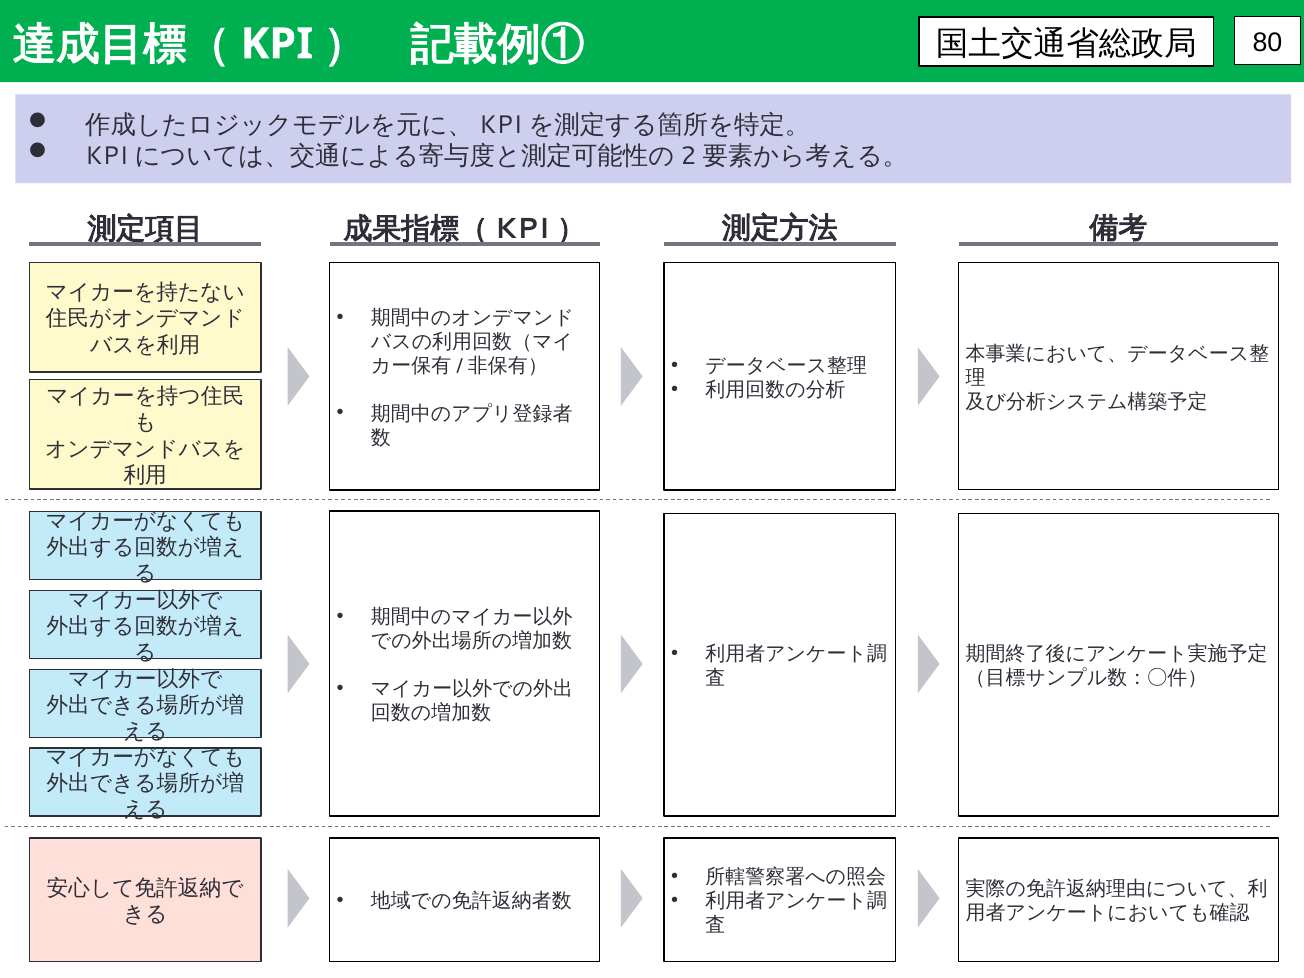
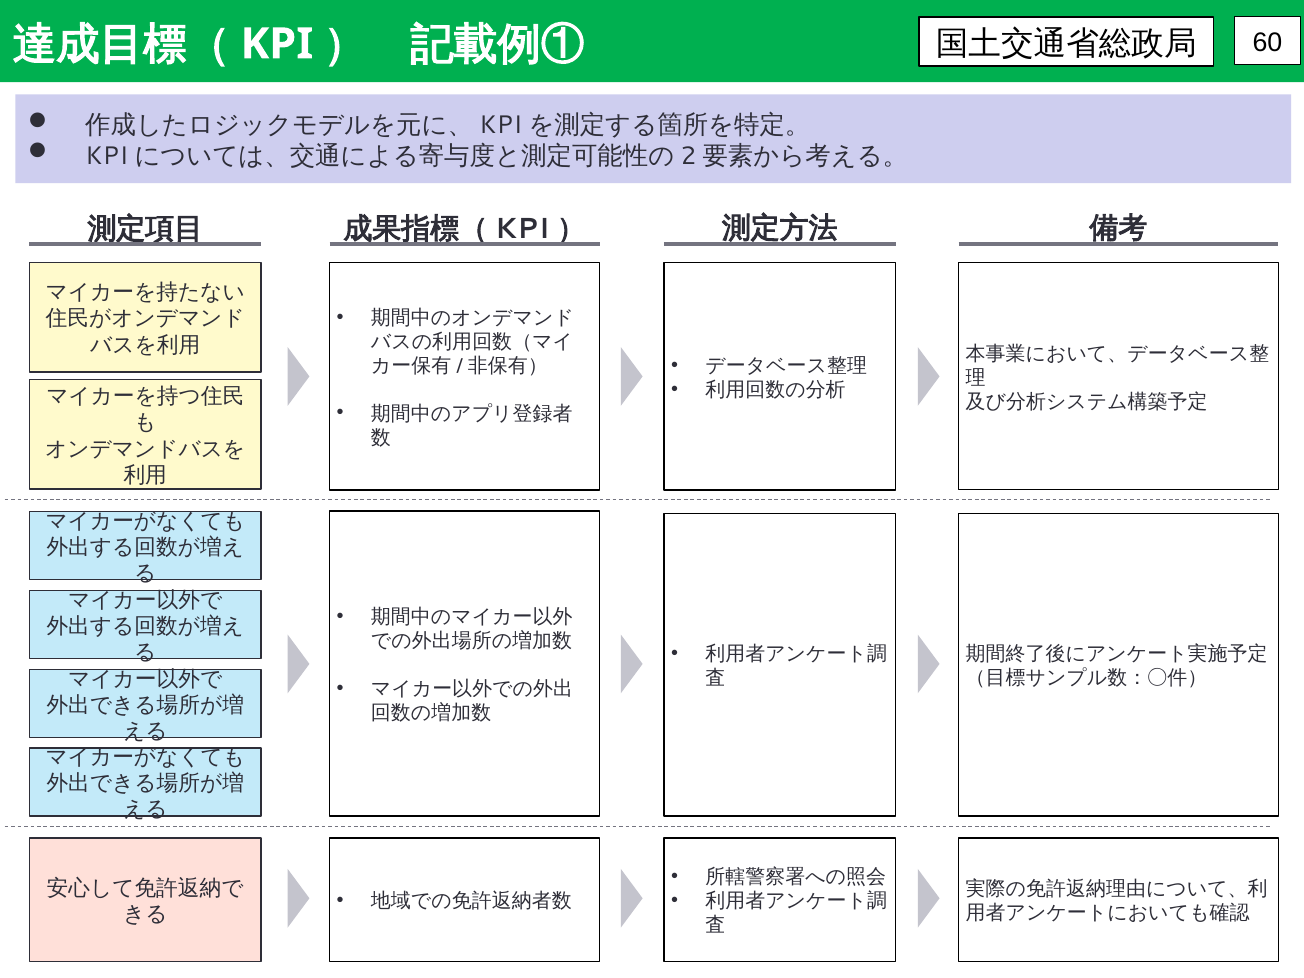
80: 80 -> 60
